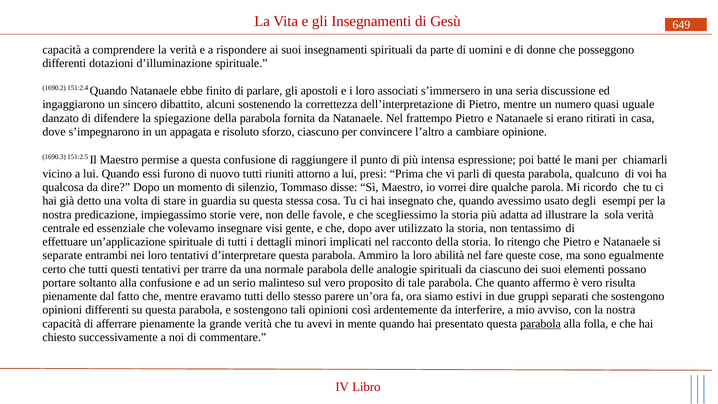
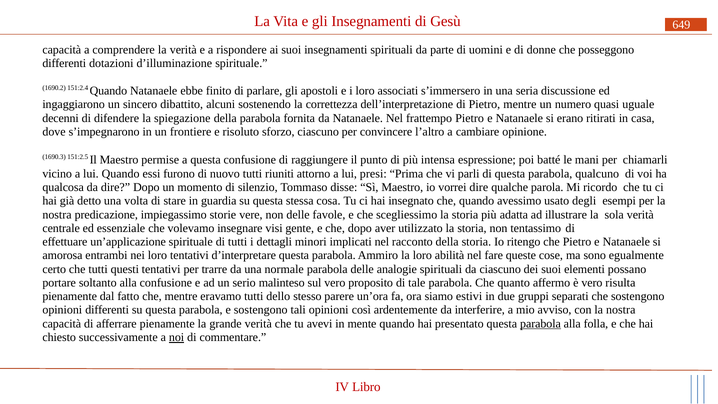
danzato: danzato -> decenni
appagata: appagata -> frontiere
separate: separate -> amorosa
noi underline: none -> present
